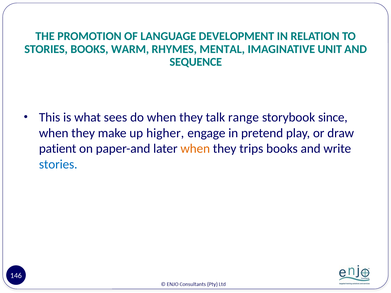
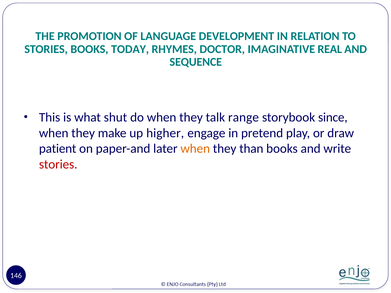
WARM: WARM -> TODAY
MENTAL: MENTAL -> DOCTOR
UNIT: UNIT -> REAL
sees: sees -> shut
trips: trips -> than
stories at (58, 164) colour: blue -> red
